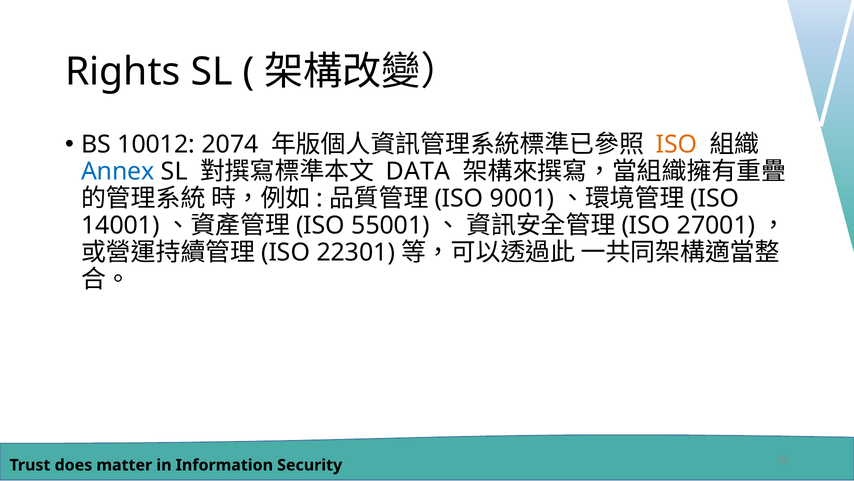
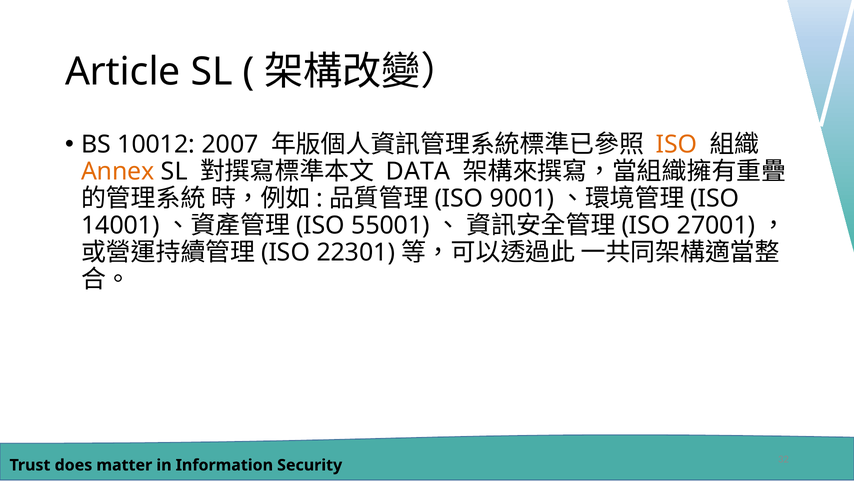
Rights: Rights -> Article
2074: 2074 -> 2007
Annex colour: blue -> orange
